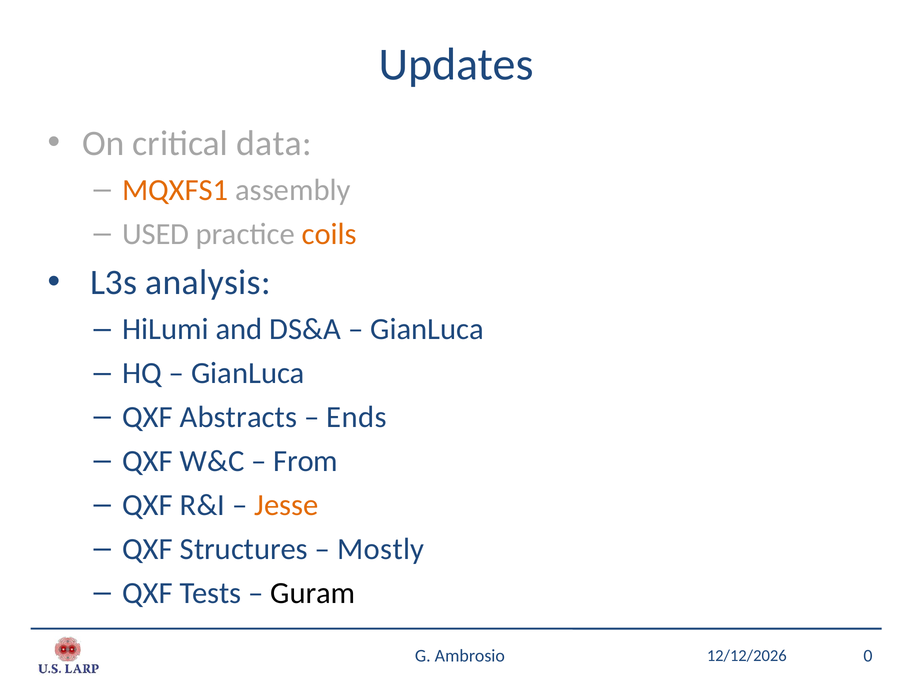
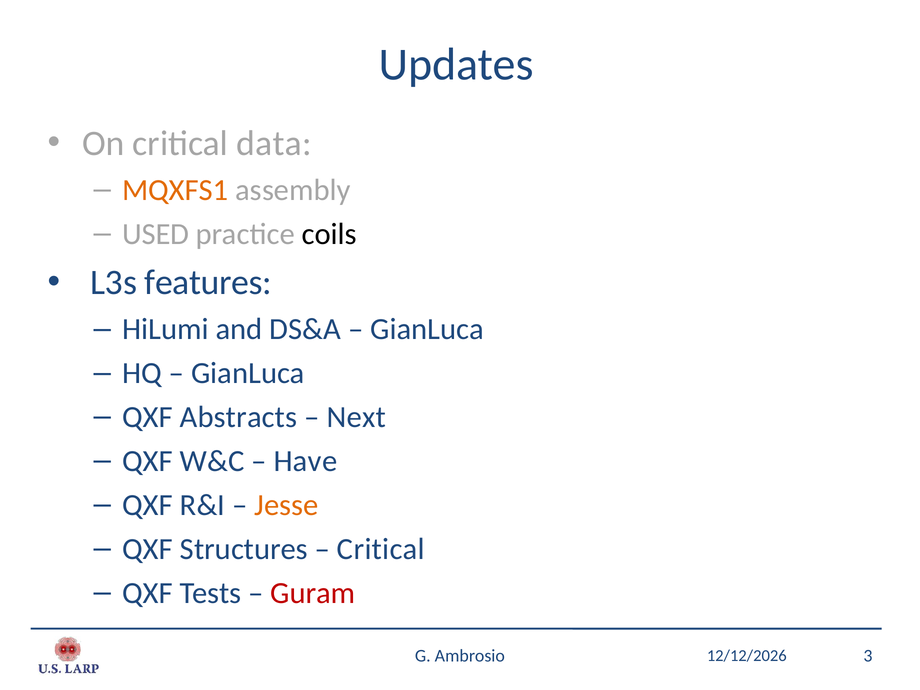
coils colour: orange -> black
analysis: analysis -> features
Ends: Ends -> Next
From: From -> Have
Mostly at (381, 549): Mostly -> Critical
Guram colour: black -> red
0: 0 -> 3
